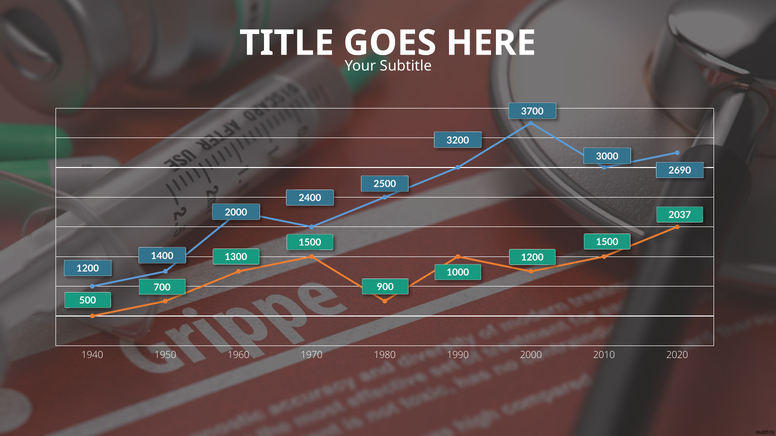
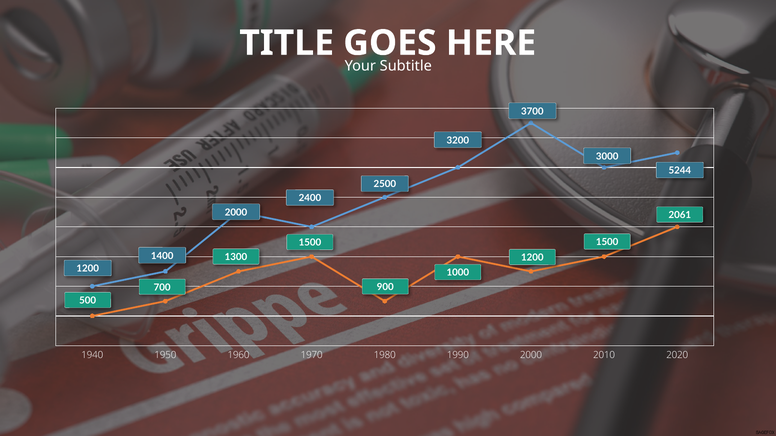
2690: 2690 -> 5244
2037: 2037 -> 2061
